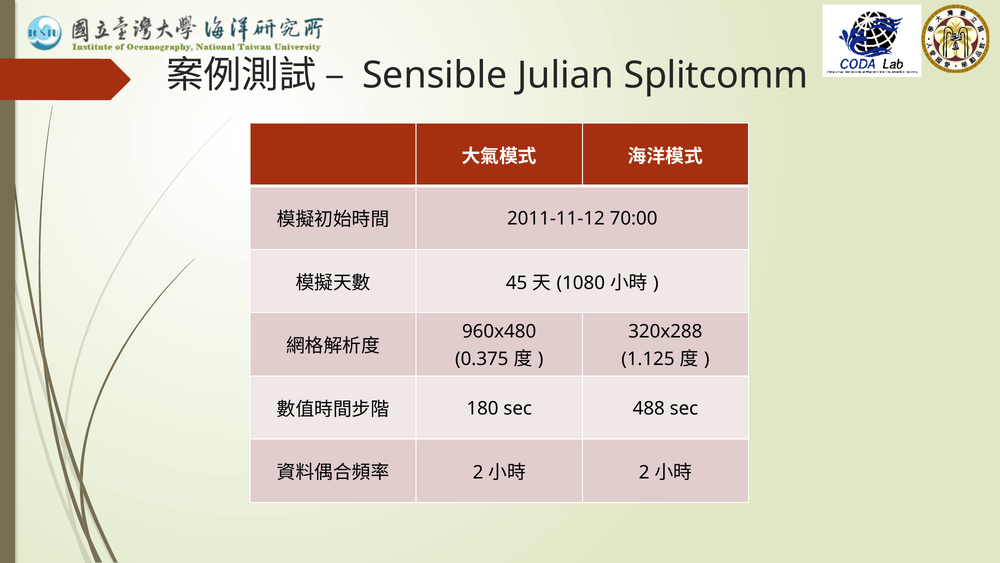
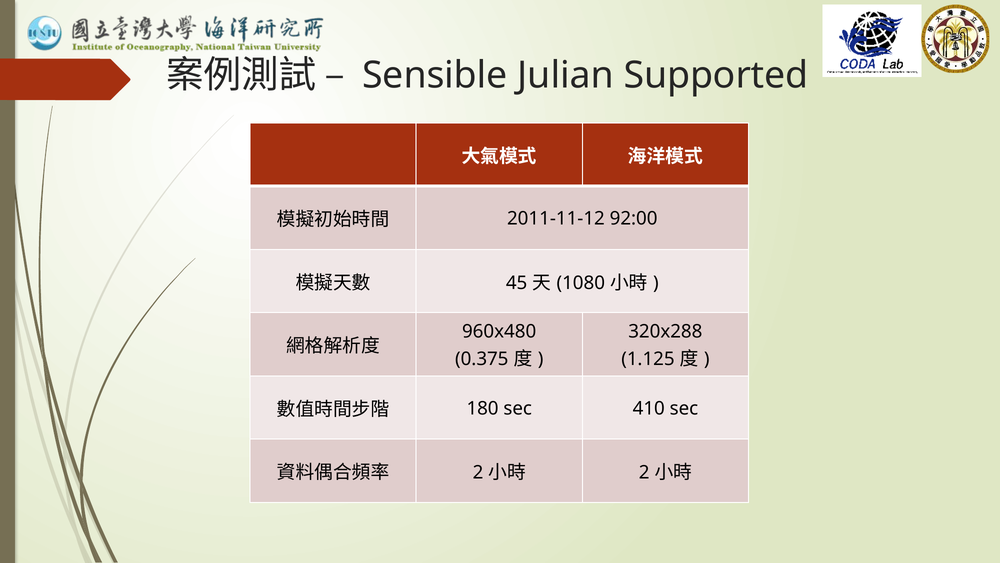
Splitcomm: Splitcomm -> Supported
70:00: 70:00 -> 92:00
488: 488 -> 410
